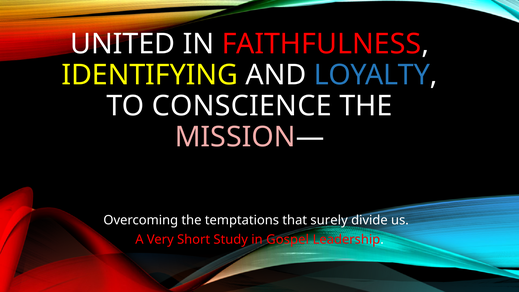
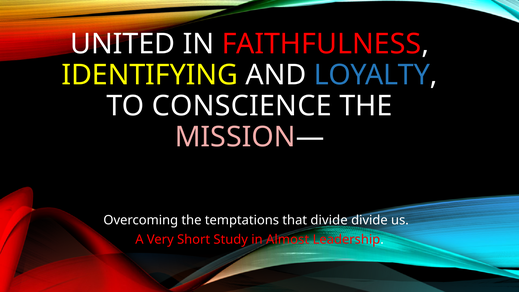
that surely: surely -> divide
Gospel: Gospel -> Almost
